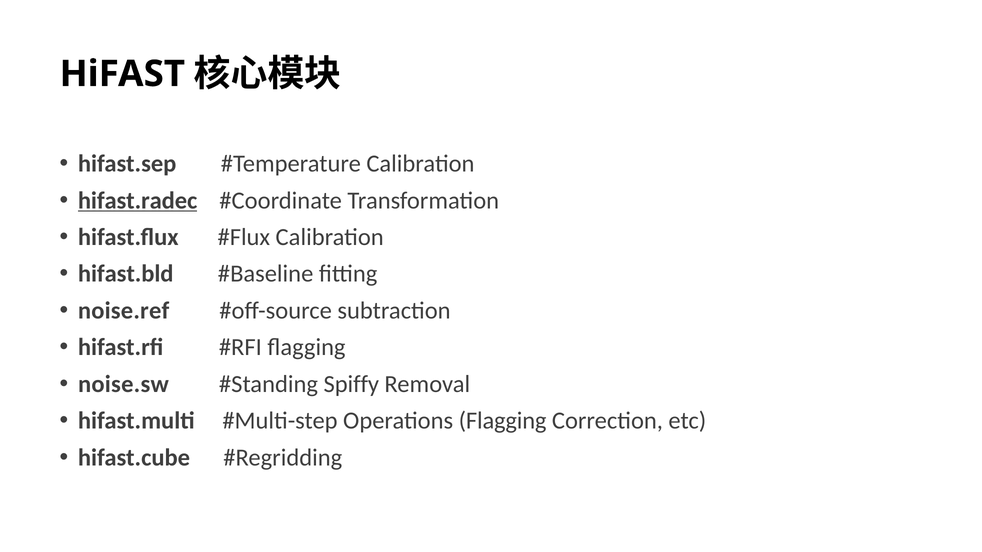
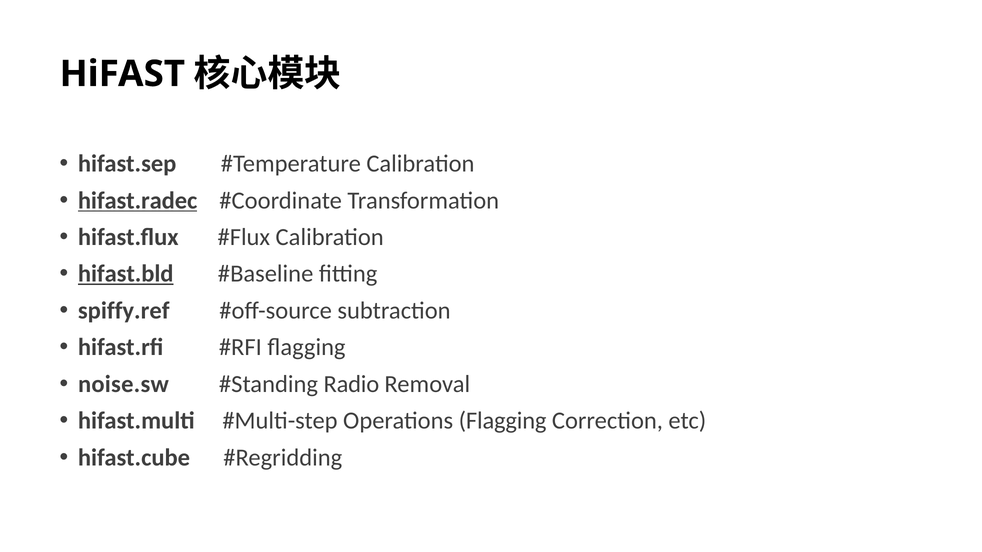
hifast.bld underline: none -> present
noise.ref: noise.ref -> spiffy.ref
Spiffy: Spiffy -> Radio
